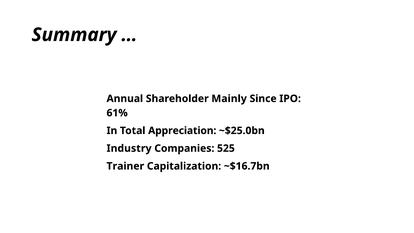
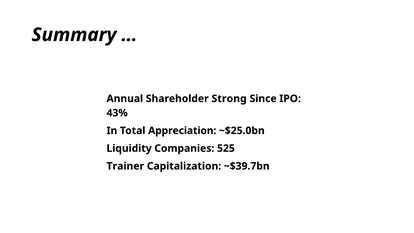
Mainly: Mainly -> Strong
61%: 61% -> 43%
Industry: Industry -> Liquidity
~$16.7bn: ~$16.7bn -> ~$39.7bn
